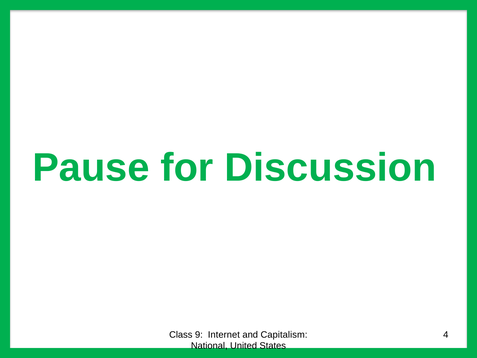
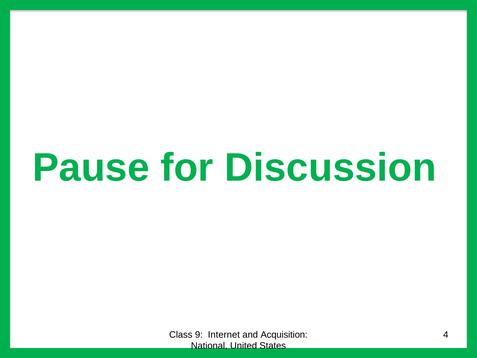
Capitalism: Capitalism -> Acquisition
